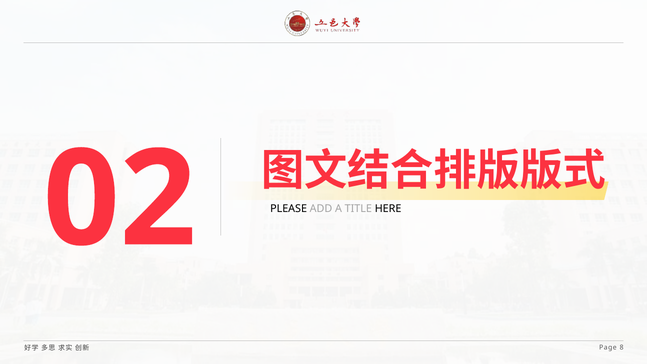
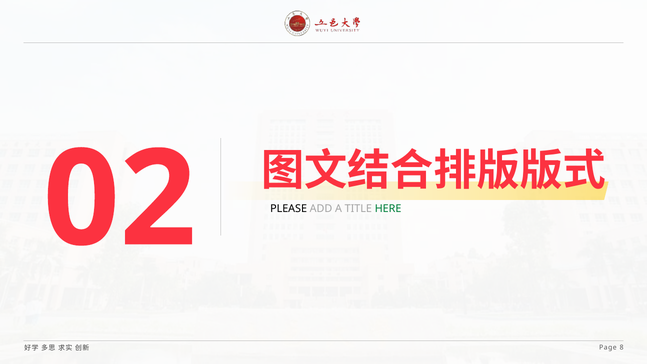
HERE colour: black -> green
